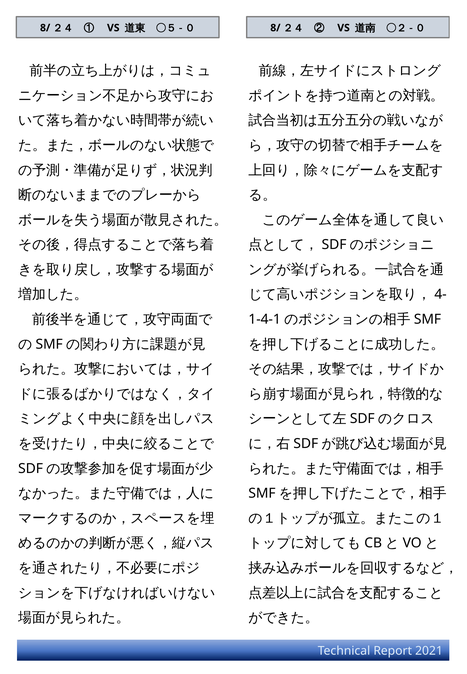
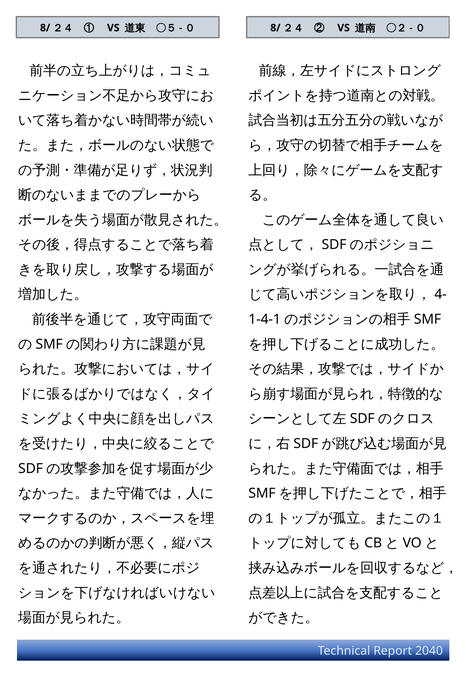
2021: 2021 -> 2040
